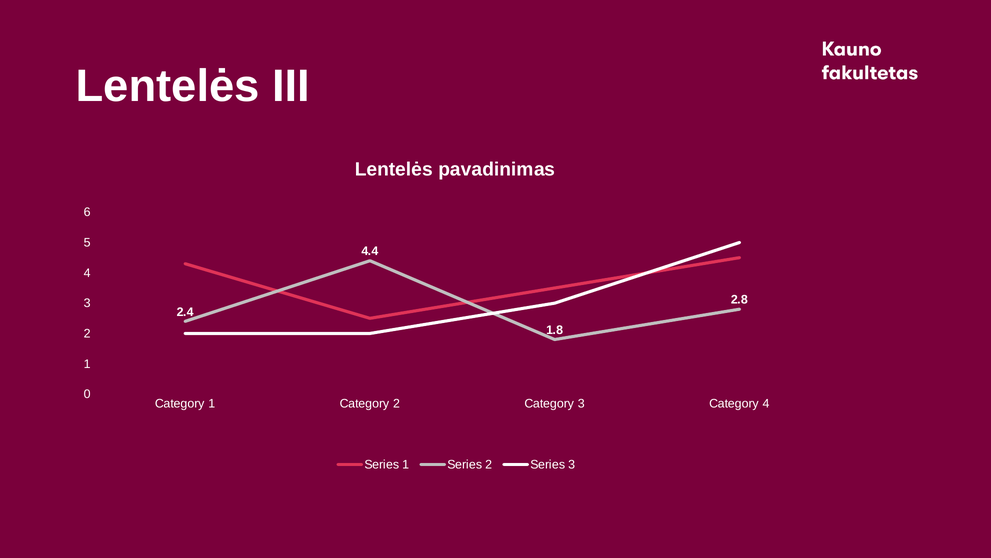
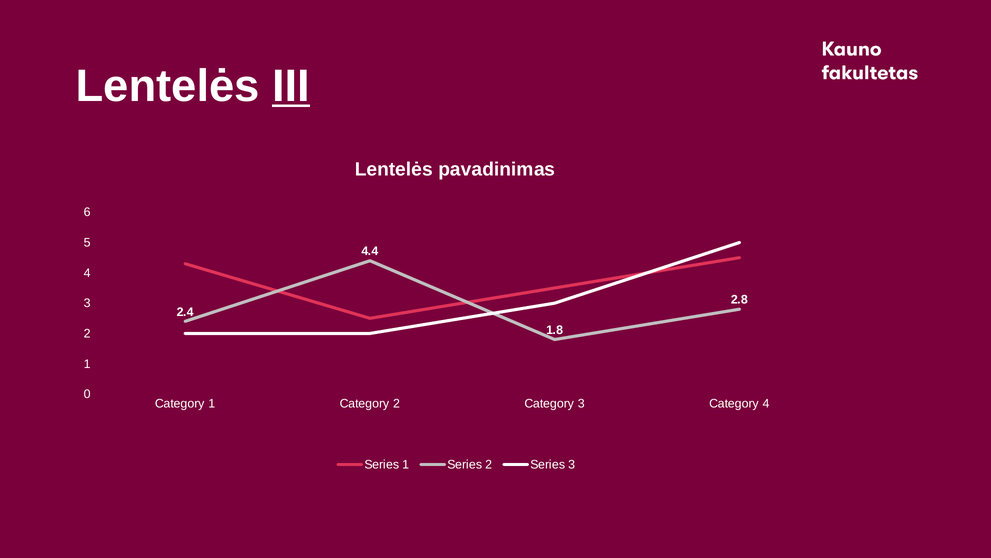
III underline: none -> present
